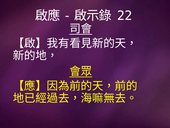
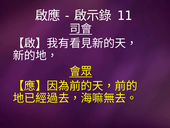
22: 22 -> 11
